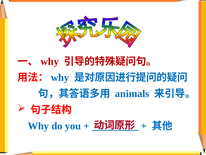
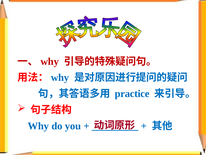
animals: animals -> practice
